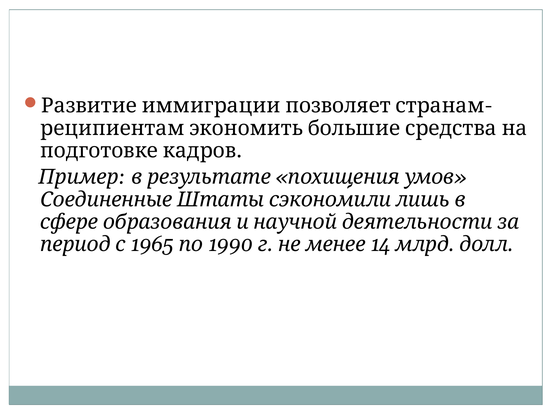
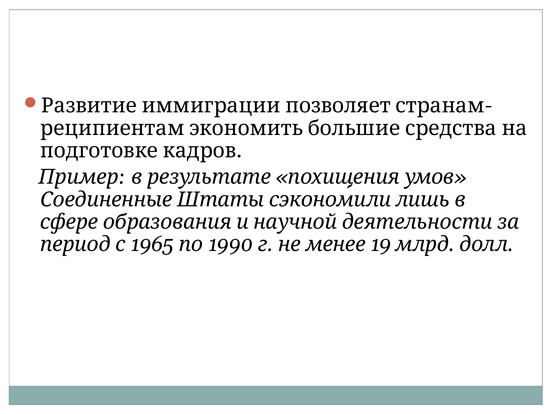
14: 14 -> 19
